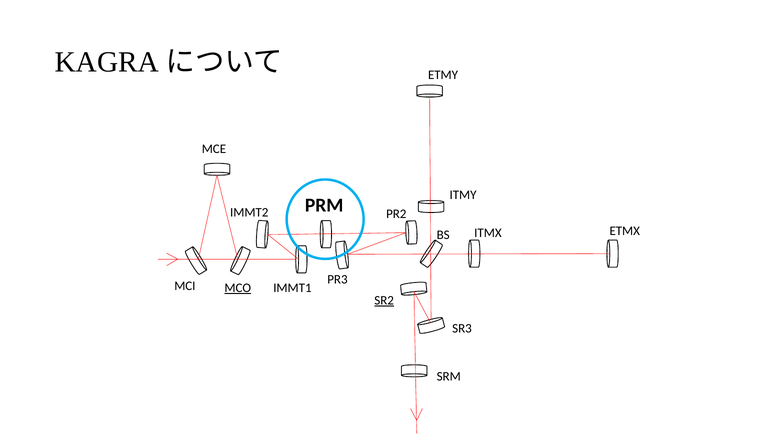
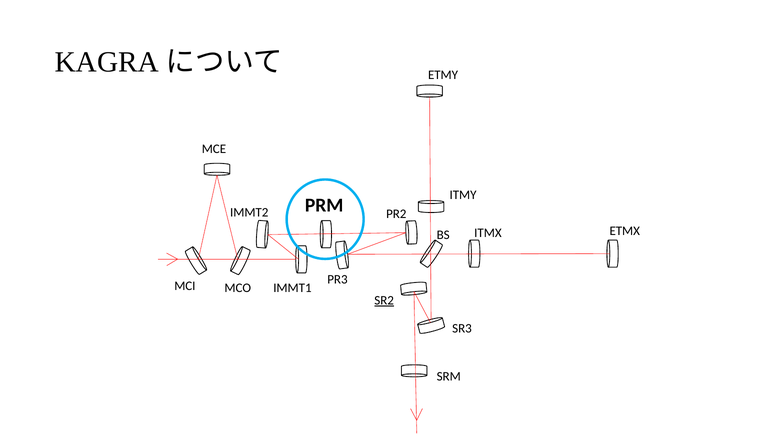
MCO underline: present -> none
